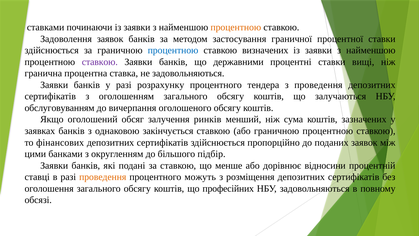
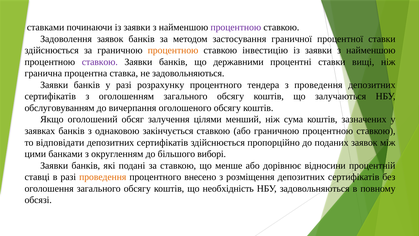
процентною at (236, 27) colour: orange -> purple
процентною at (173, 50) colour: blue -> orange
визначених: визначених -> інвестицію
ринків: ринків -> цілями
фінансових: фінансових -> відповідати
підбір: підбір -> виборі
можуть: можуть -> внесено
професійних: професійних -> необхідність
